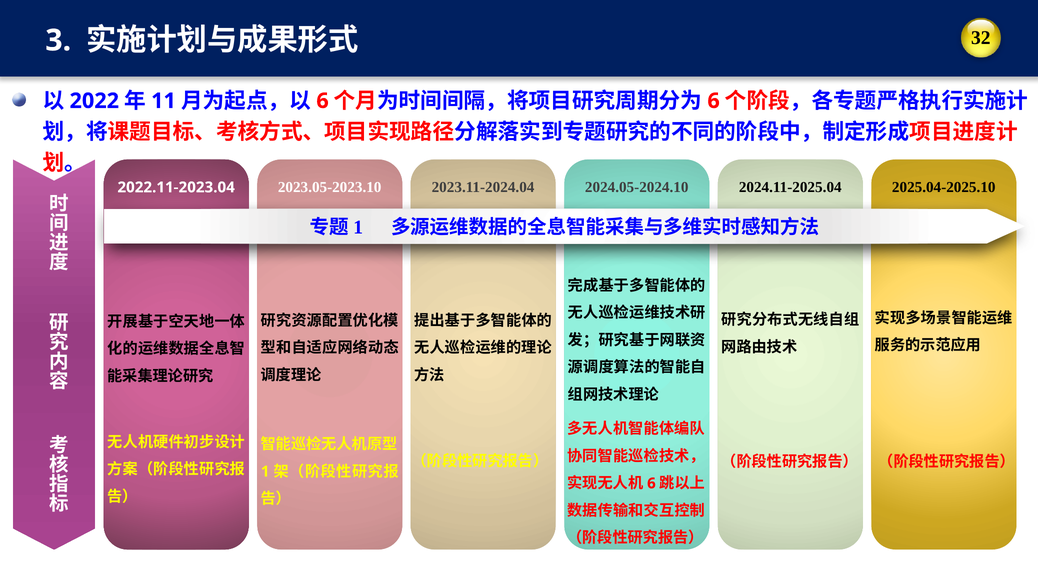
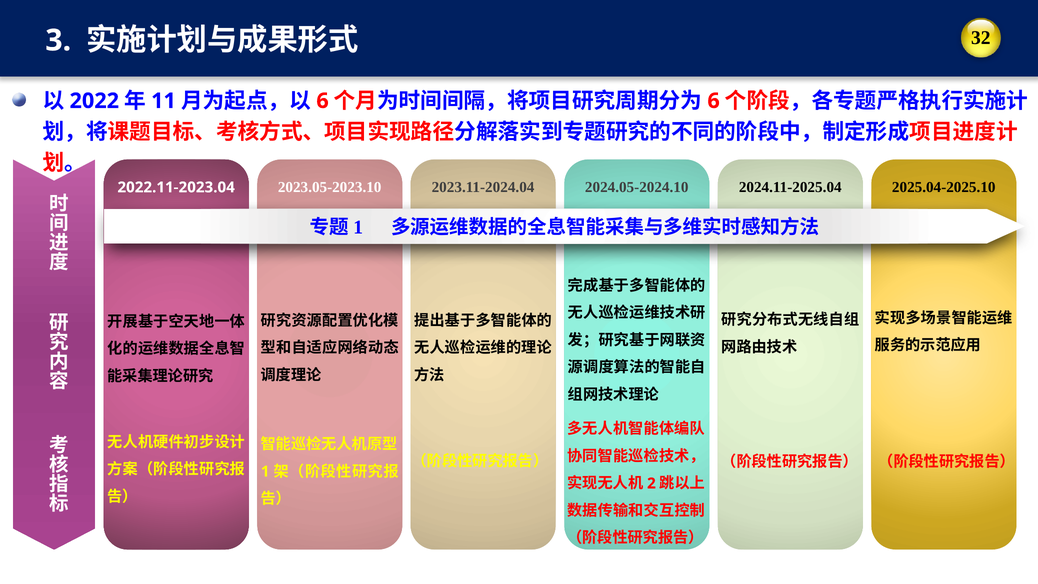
6 at (651, 483): 6 -> 2
